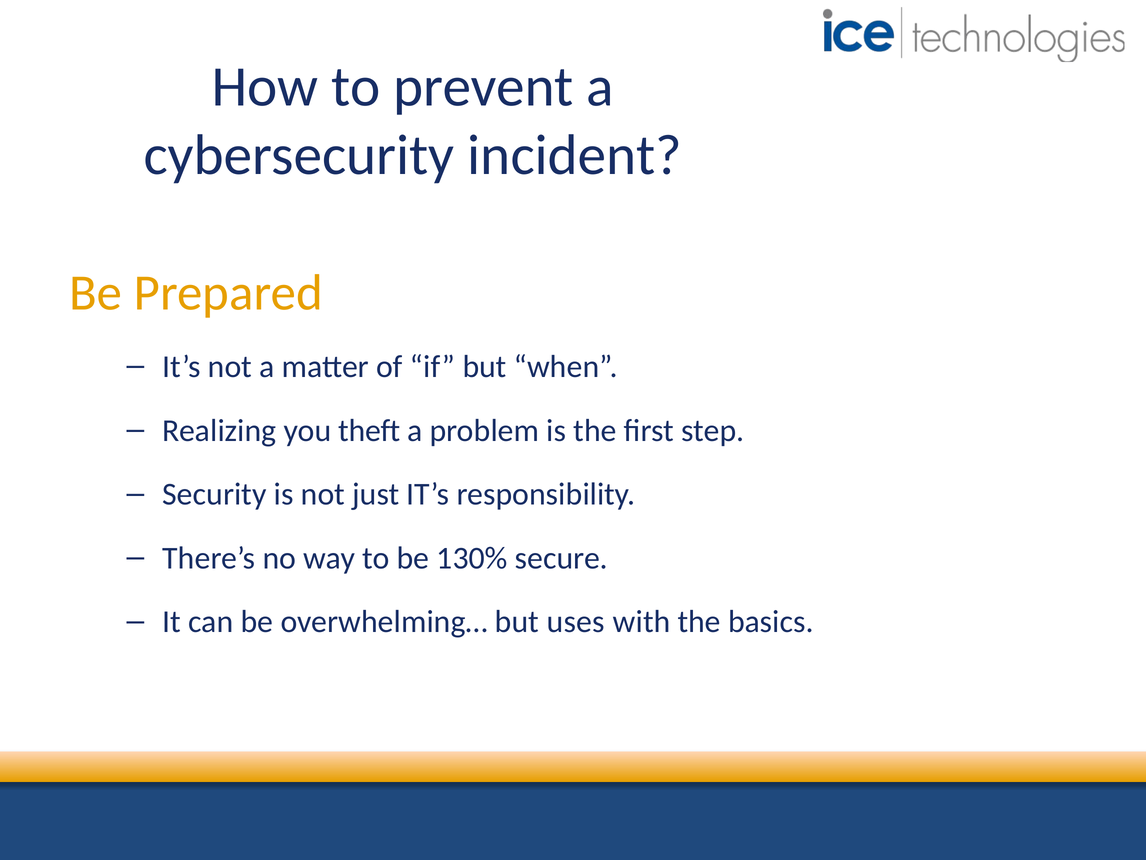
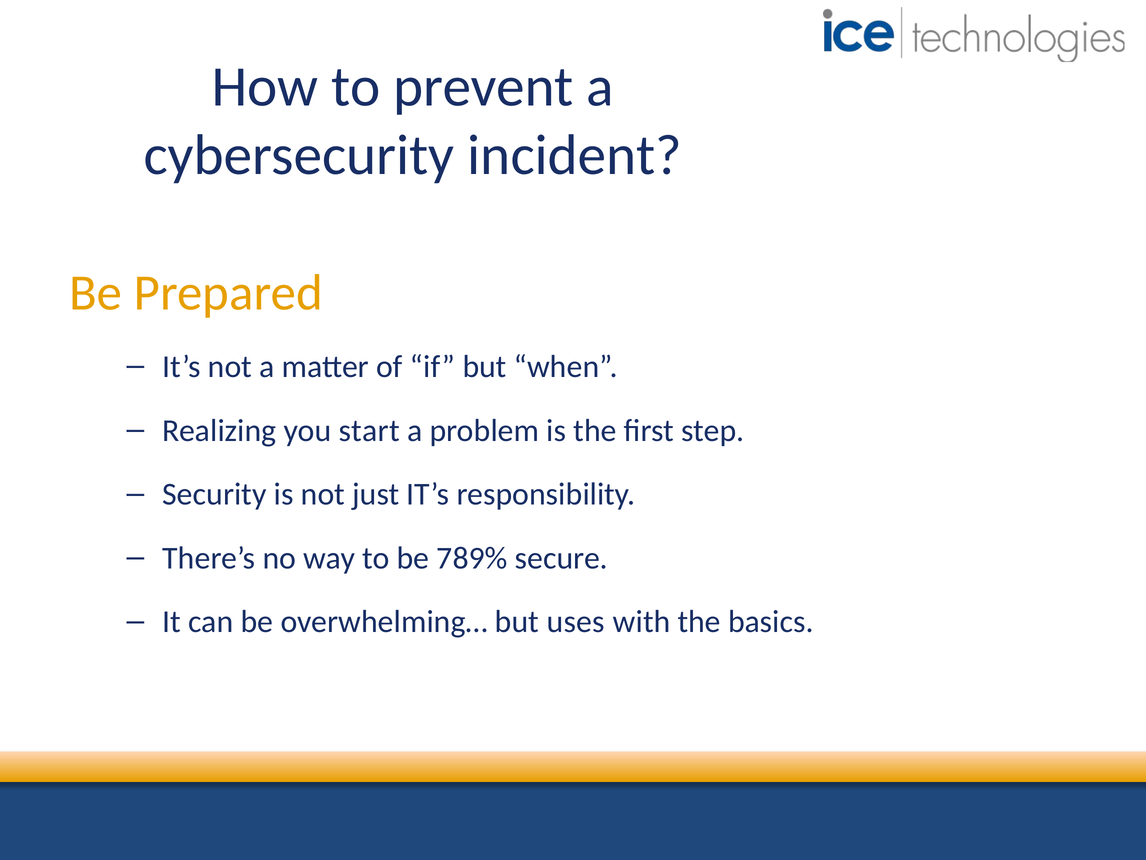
theft: theft -> start
130%: 130% -> 789%
